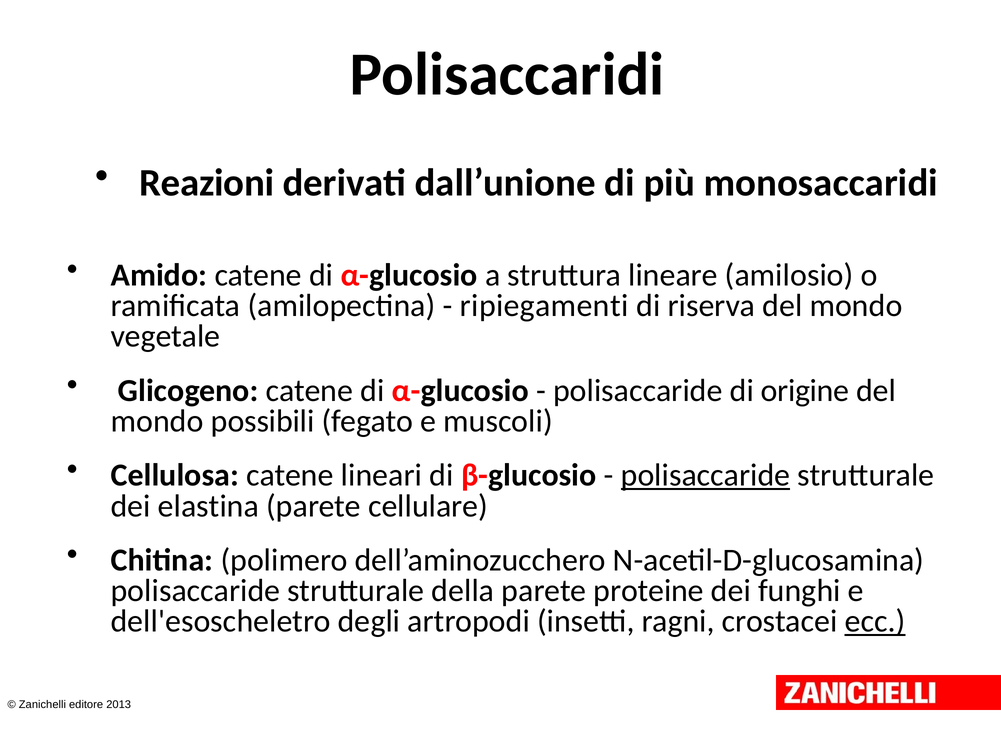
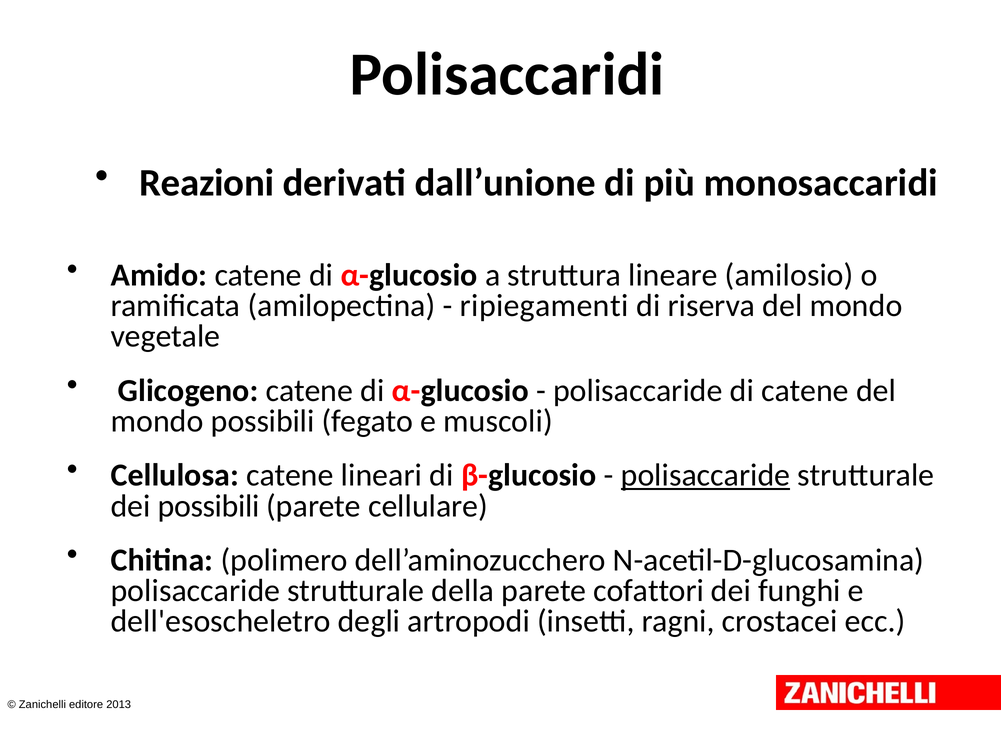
di origine: origine -> catene
dei elastina: elastina -> possibili
proteine: proteine -> cofattori
ecc underline: present -> none
